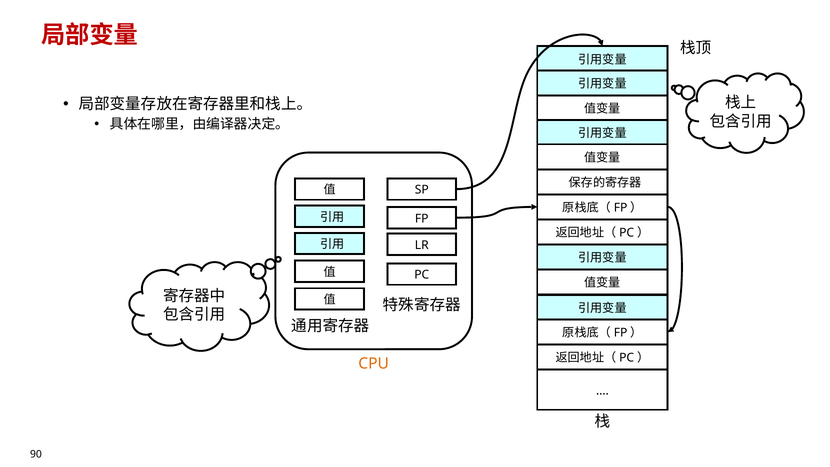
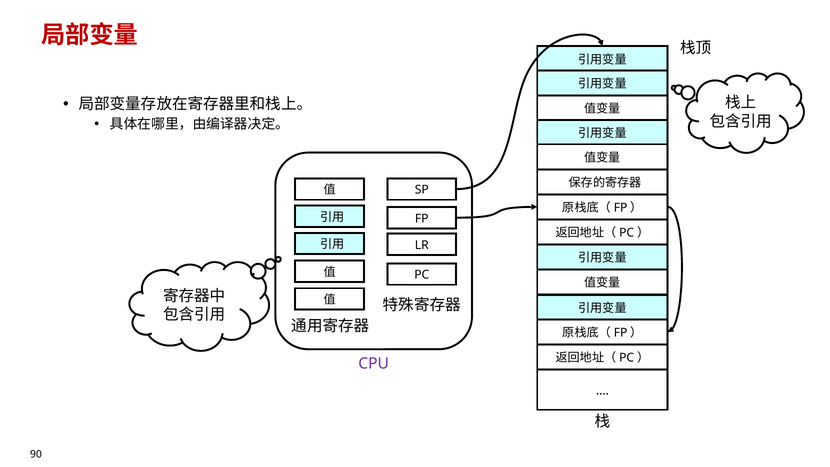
CPU colour: orange -> purple
